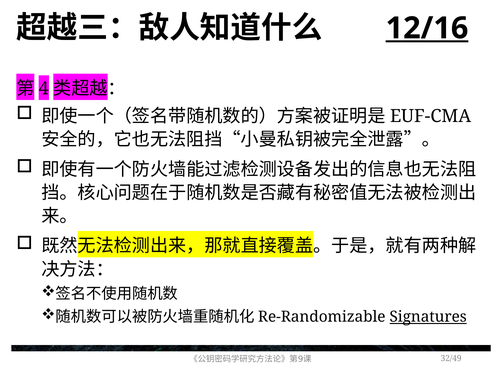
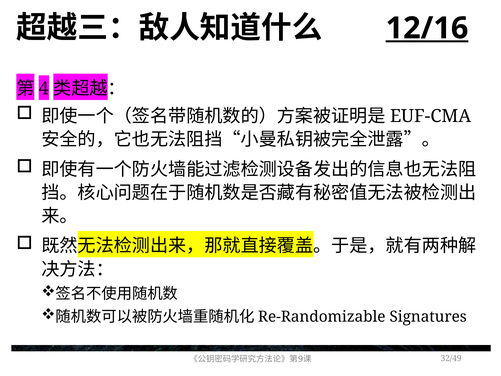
Signatures underline: present -> none
